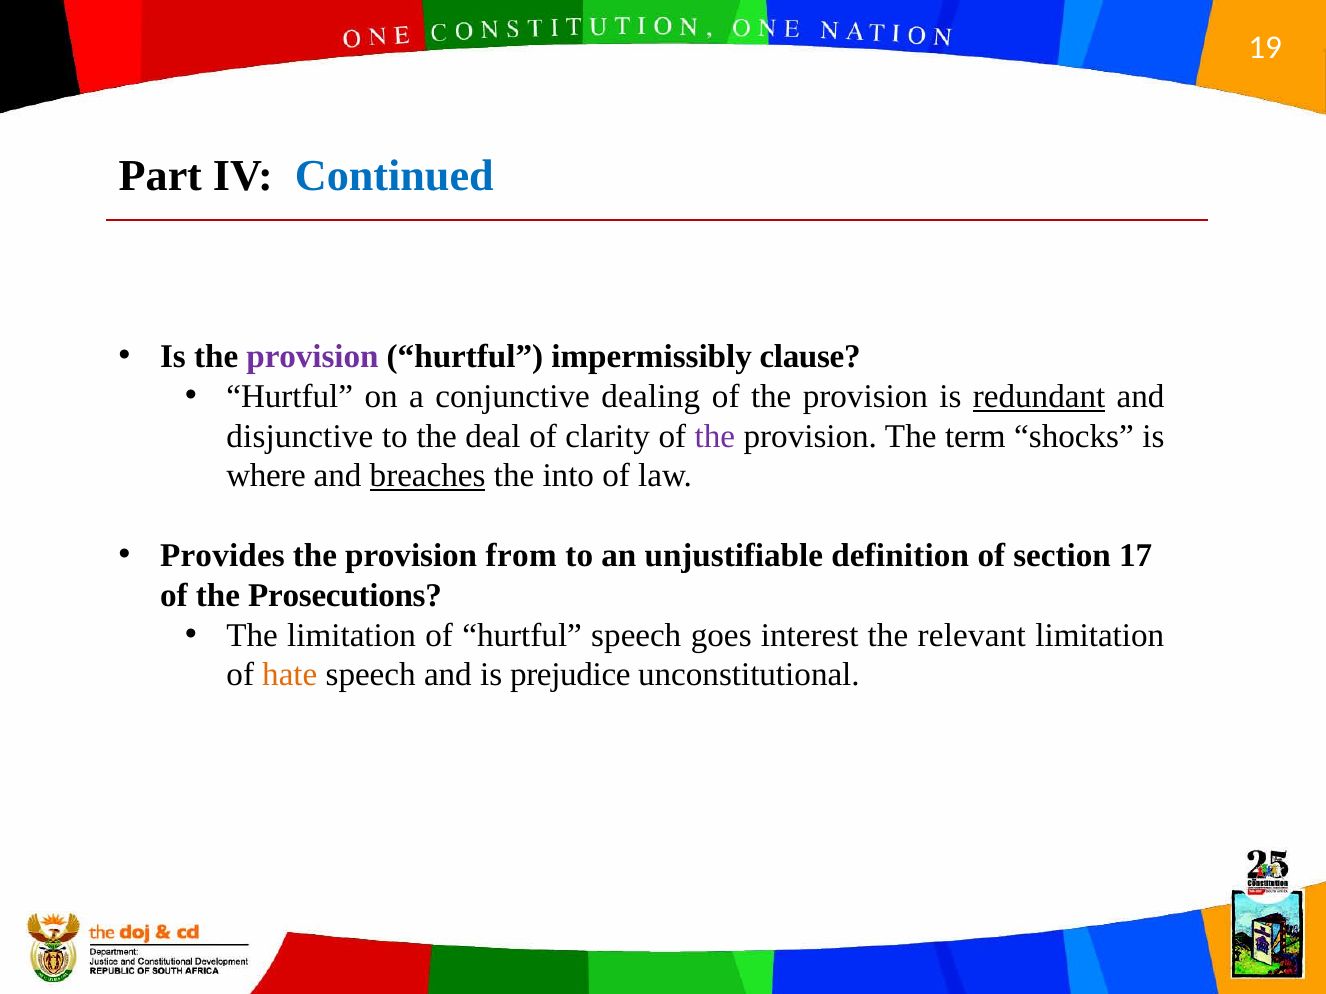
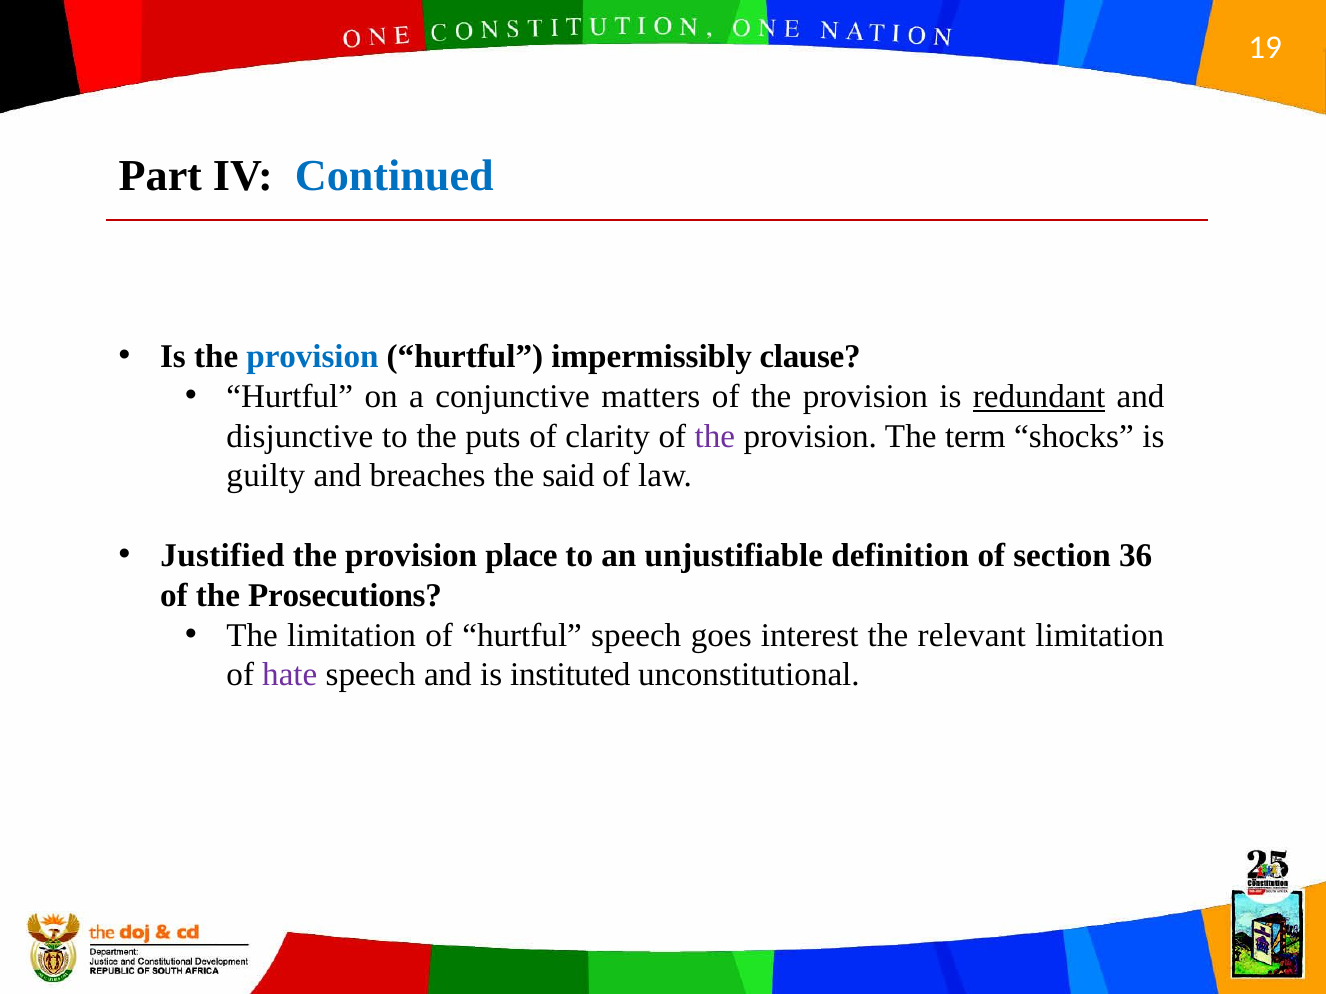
provision at (312, 357) colour: purple -> blue
dealing: dealing -> matters
deal: deal -> puts
where: where -> guilty
breaches underline: present -> none
into: into -> said
Provides: Provides -> Justified
from: from -> place
17: 17 -> 36
hate colour: orange -> purple
prejudice: prejudice -> instituted
